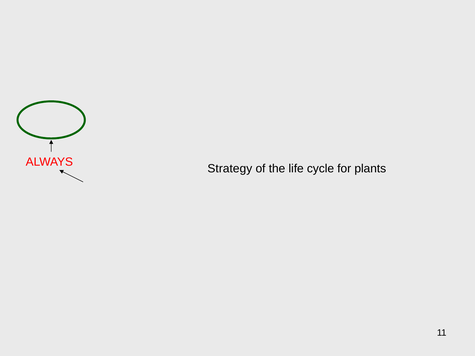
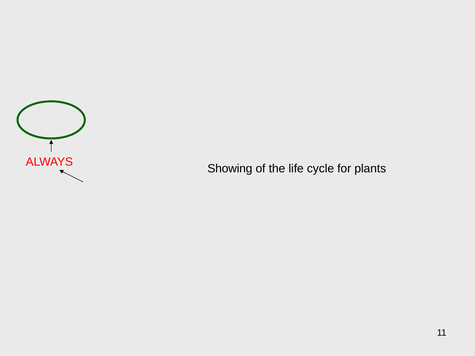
Strategy: Strategy -> Showing
